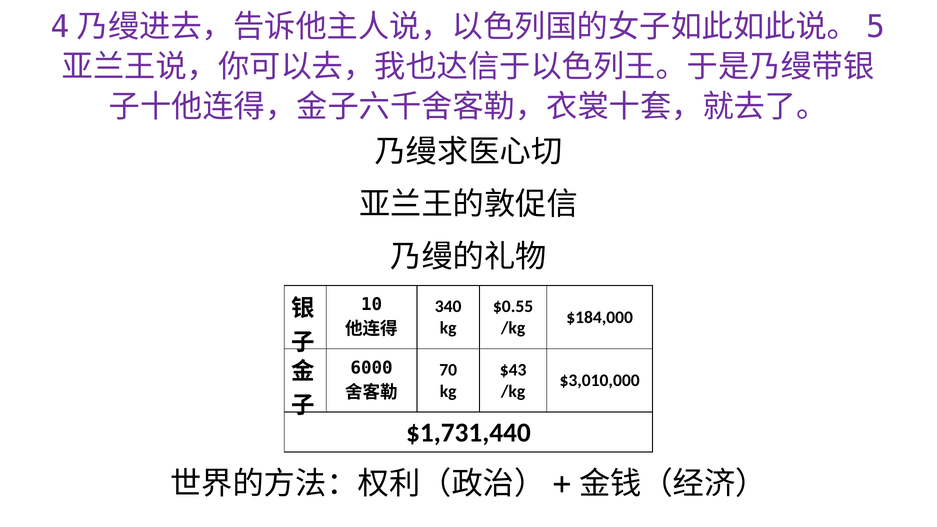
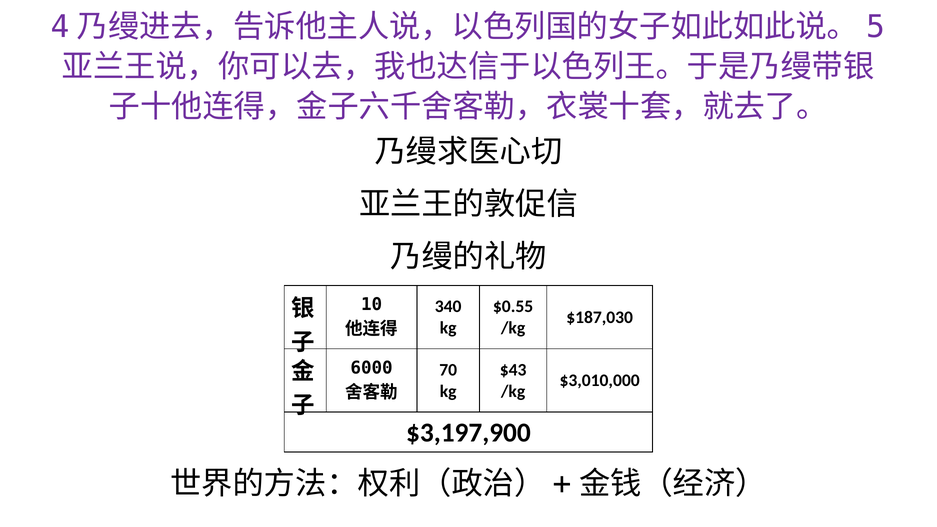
$184,000: $184,000 -> $187,030
$1,731,440: $1,731,440 -> $3,197,900
